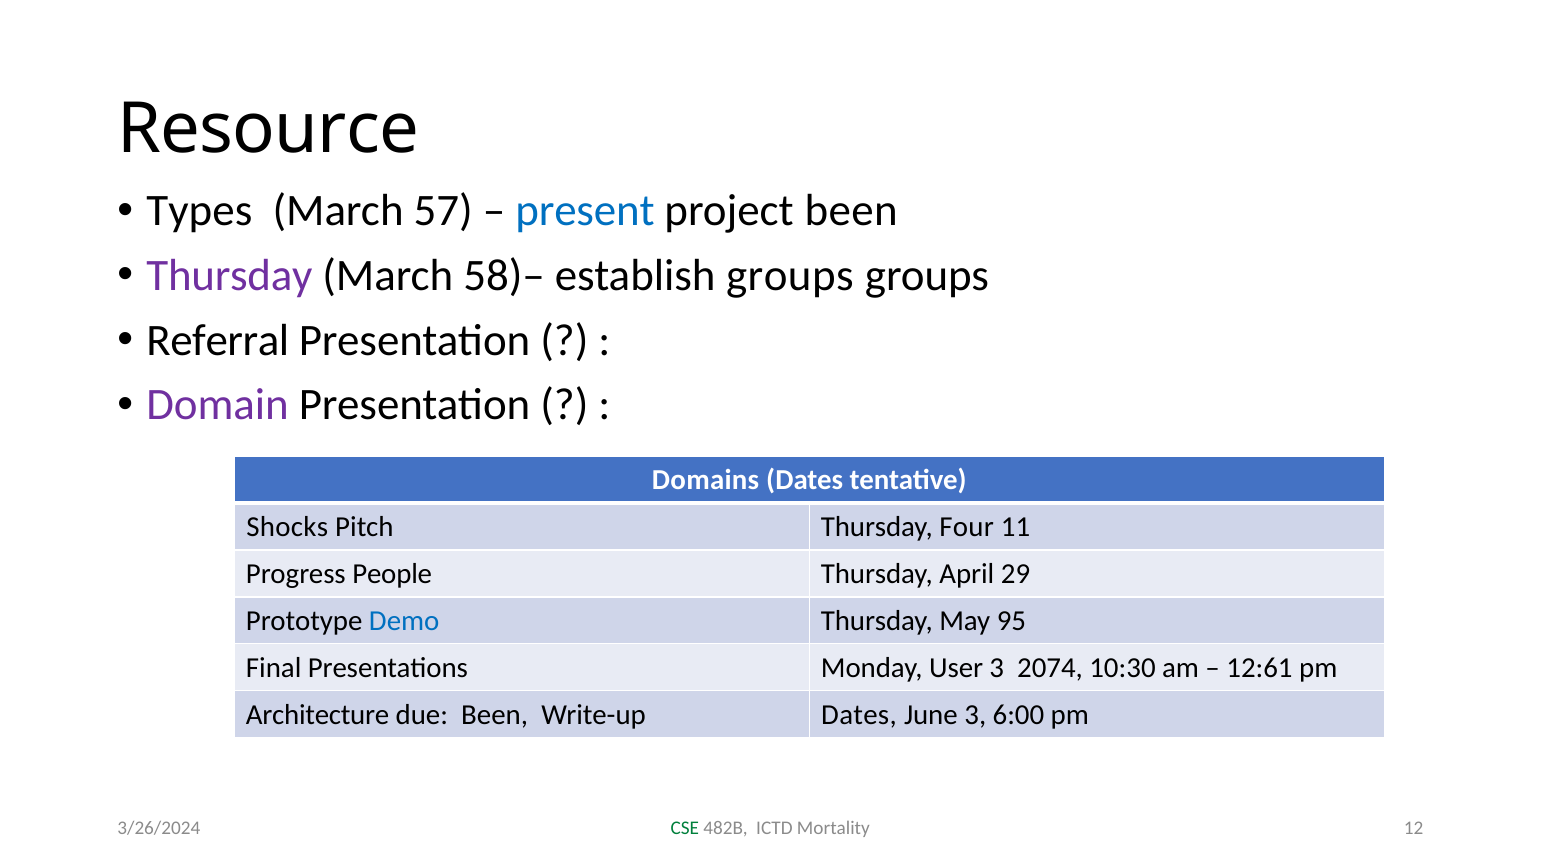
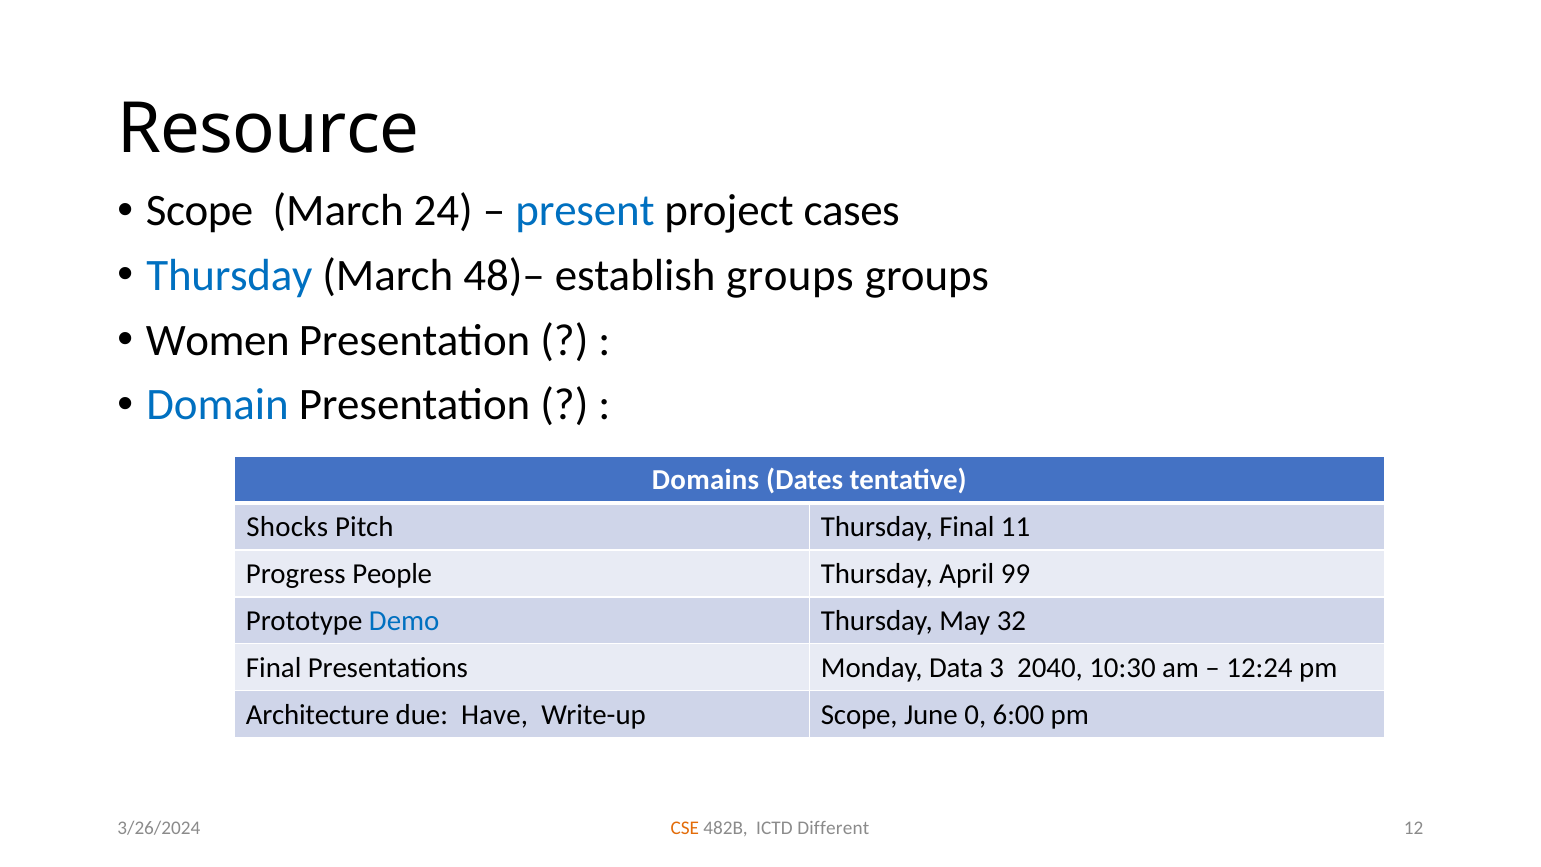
Types at (199, 211): Types -> Scope
57: 57 -> 24
project been: been -> cases
Thursday at (229, 276) colour: purple -> blue
58)–: 58)– -> 48)–
Referral: Referral -> Women
Domain colour: purple -> blue
Thursday Four: Four -> Final
29: 29 -> 99
95: 95 -> 32
User: User -> Data
2074: 2074 -> 2040
12:61: 12:61 -> 12:24
due Been: Been -> Have
Write-up Dates: Dates -> Scope
June 3: 3 -> 0
CSE colour: green -> orange
Mortality: Mortality -> Different
